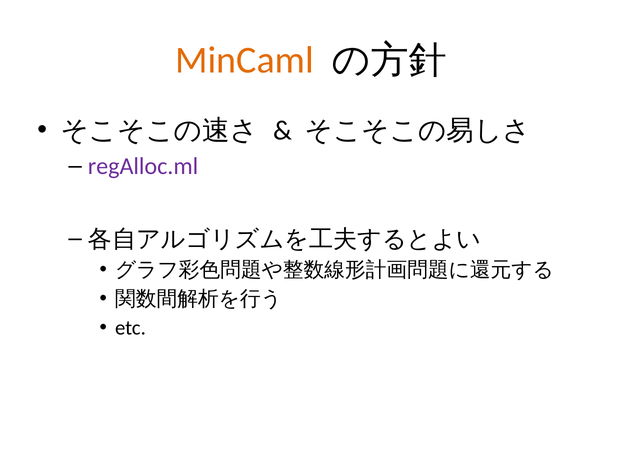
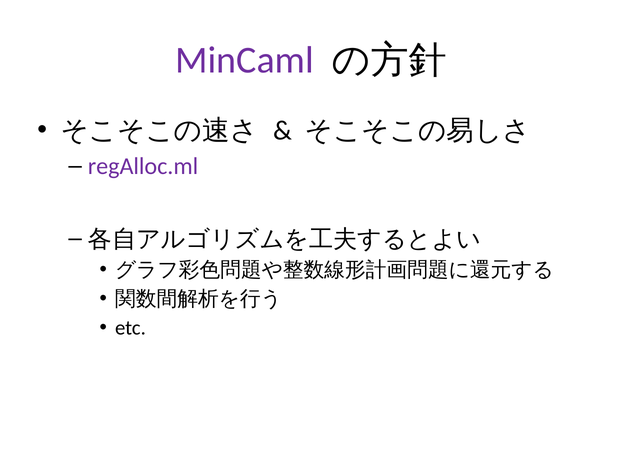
MinCaml colour: orange -> purple
